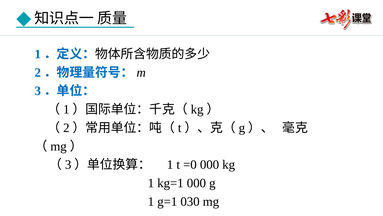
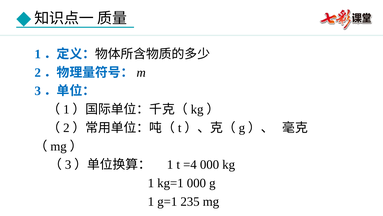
=0: =0 -> =4
030: 030 -> 235
